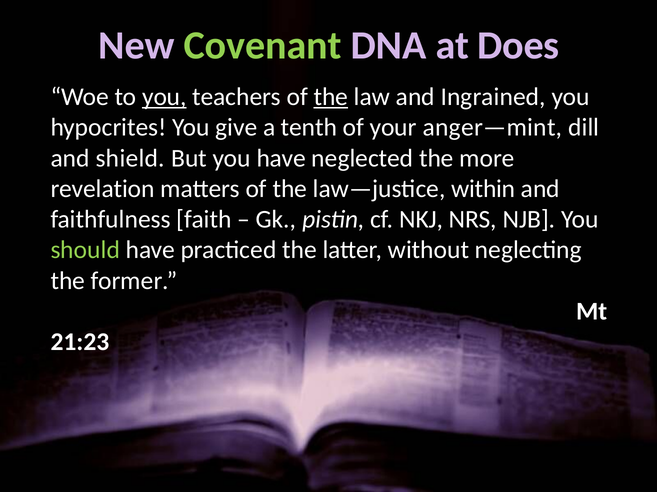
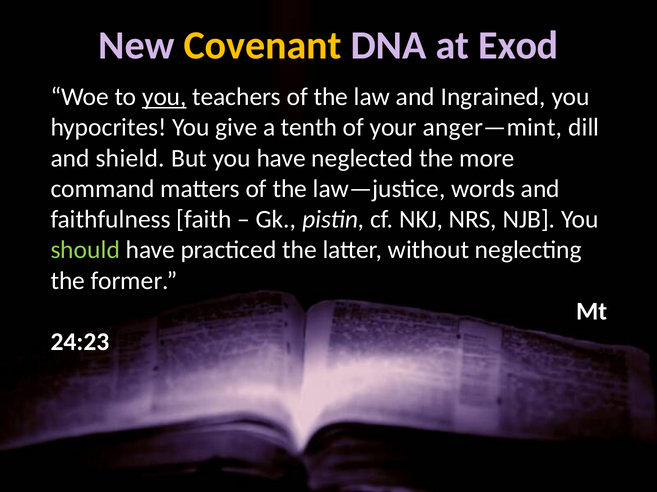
Covenant colour: light green -> yellow
Does: Does -> Exod
the at (331, 97) underline: present -> none
revelation: revelation -> command
within: within -> words
21:23: 21:23 -> 24:23
